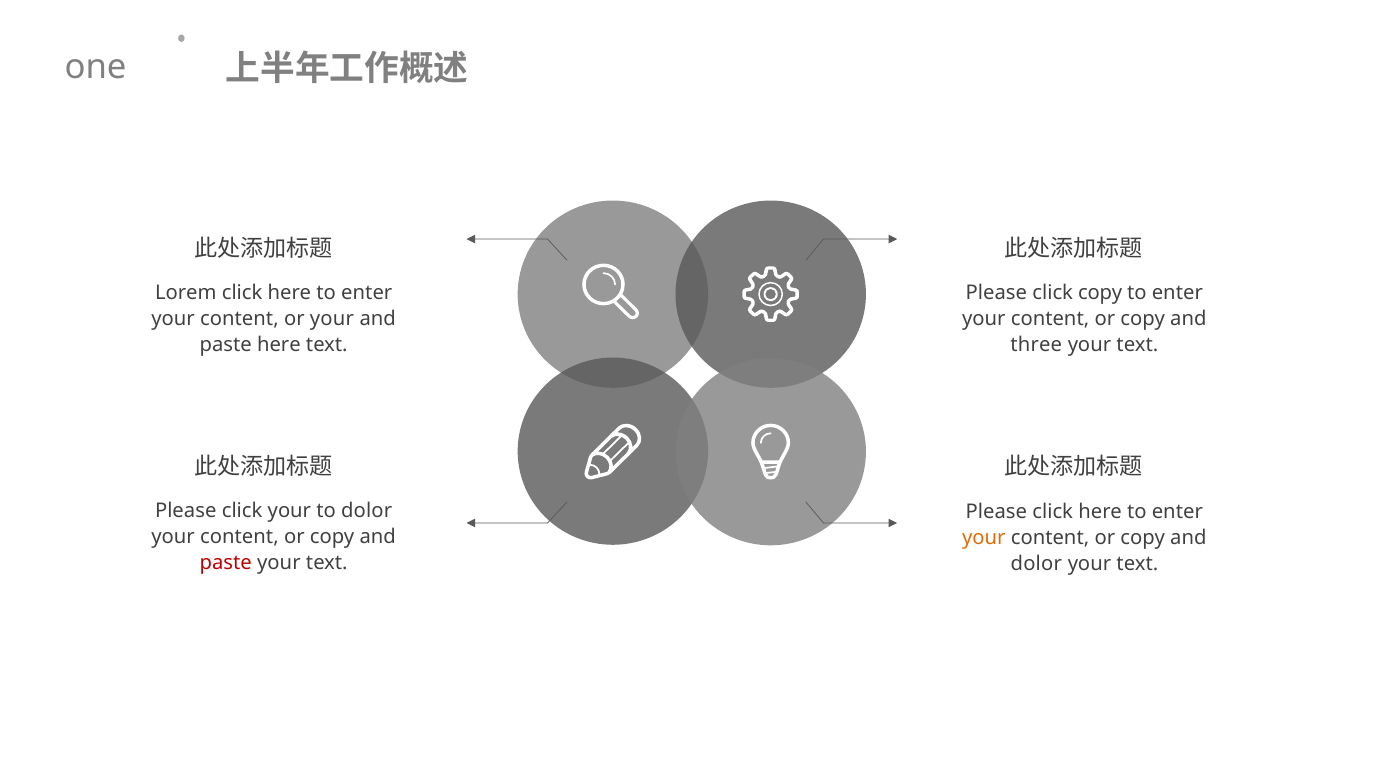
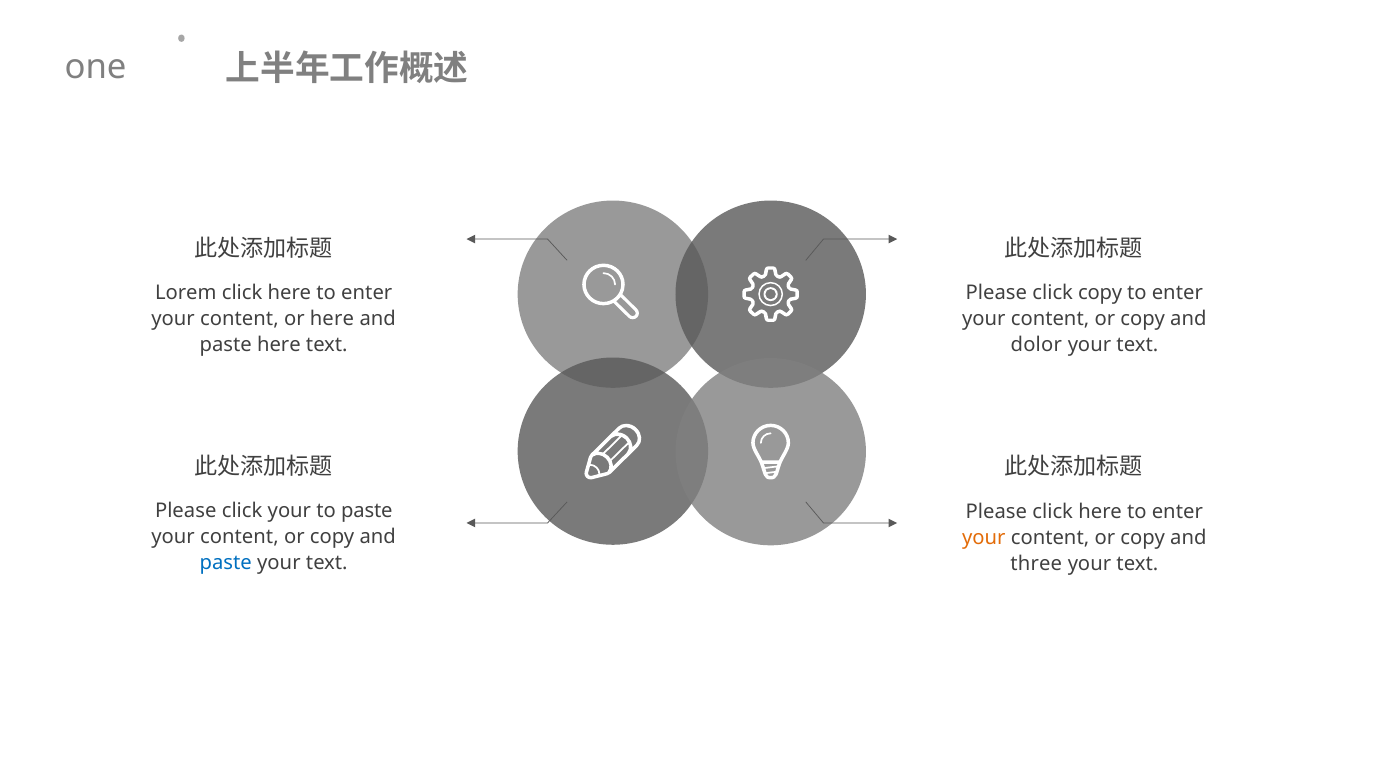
or your: your -> here
three: three -> dolor
to dolor: dolor -> paste
paste at (226, 563) colour: red -> blue
dolor at (1036, 563): dolor -> three
